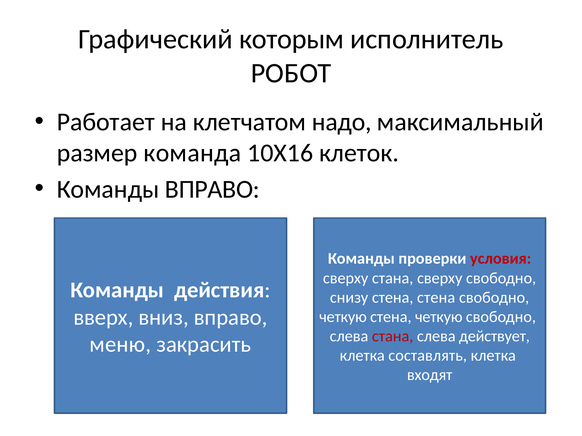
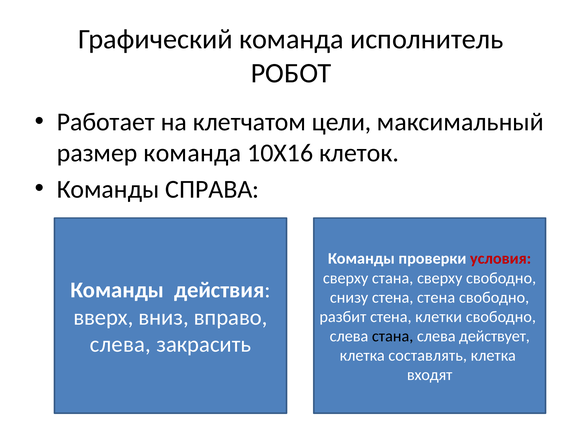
Графический которым: которым -> команда
надо: надо -> цели
Команды ВПРАВО: ВПРАВО -> СПРАВА
четкую at (343, 317): четкую -> разбит
стена четкую: четкую -> клетки
стана at (393, 337) colour: red -> black
меню at (120, 345): меню -> слева
